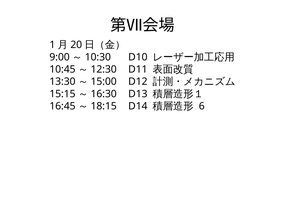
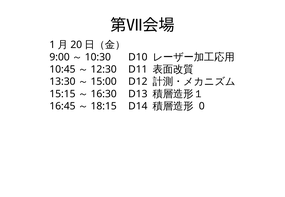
6: 6 -> 0
